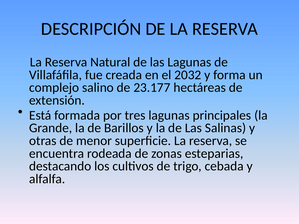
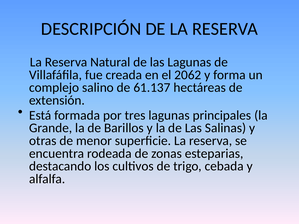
2032: 2032 -> 2062
23.177: 23.177 -> 61.137
